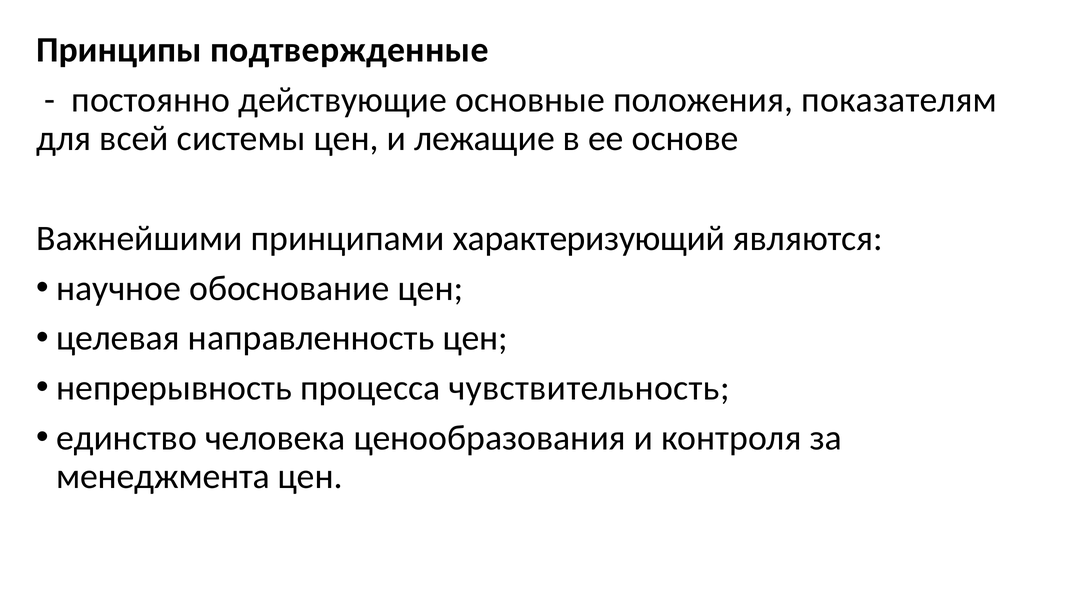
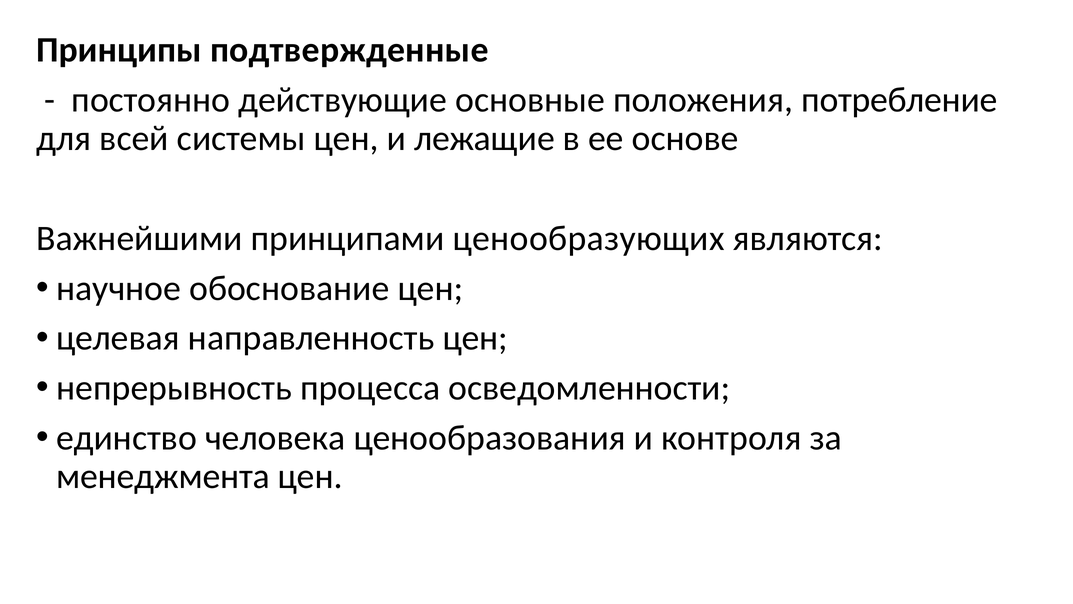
показателям: показателям -> потребление
характеризующий: характеризующий -> ценообразующих
чувствительность: чувствительность -> осведомленности
